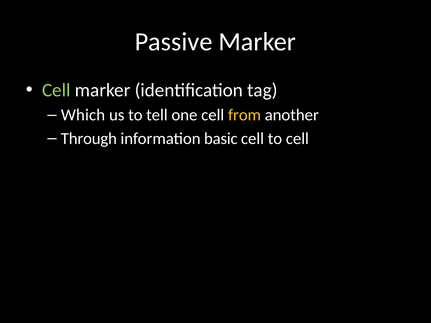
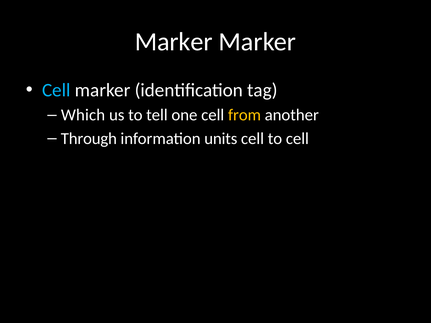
Passive at (174, 42): Passive -> Marker
Cell at (56, 90) colour: light green -> light blue
basic: basic -> units
